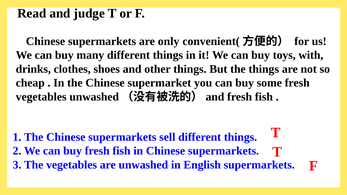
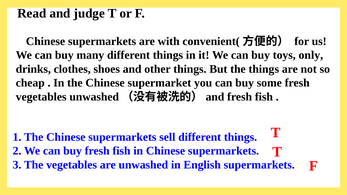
only: only -> with
with: with -> only
